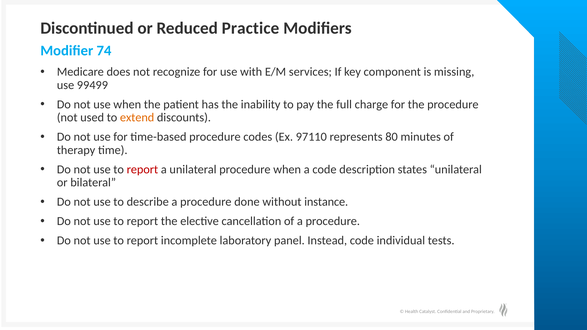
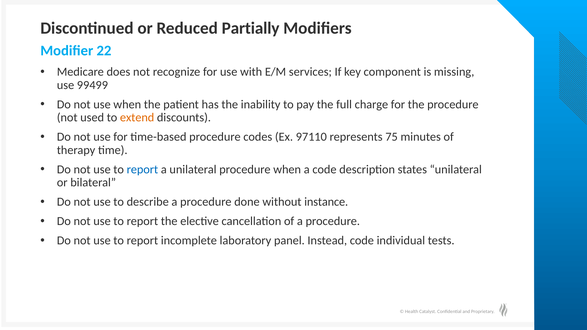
Practice: Practice -> Partially
74: 74 -> 22
80: 80 -> 75
report at (142, 169) colour: red -> blue
